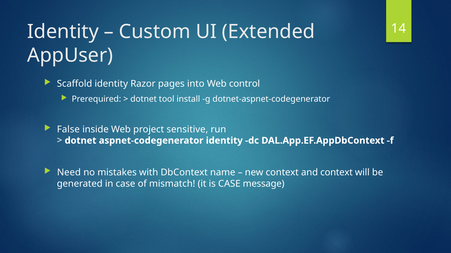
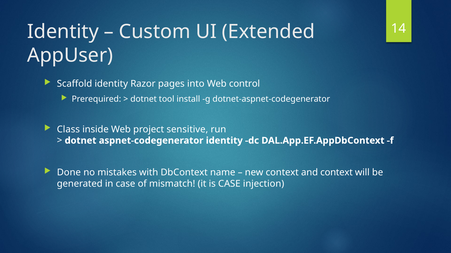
False: False -> Class
Need: Need -> Done
message: message -> injection
